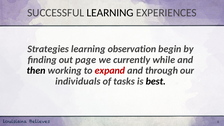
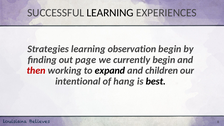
currently while: while -> begin
then colour: black -> red
expand colour: red -> black
through: through -> children
individuals: individuals -> intentional
tasks: tasks -> hang
